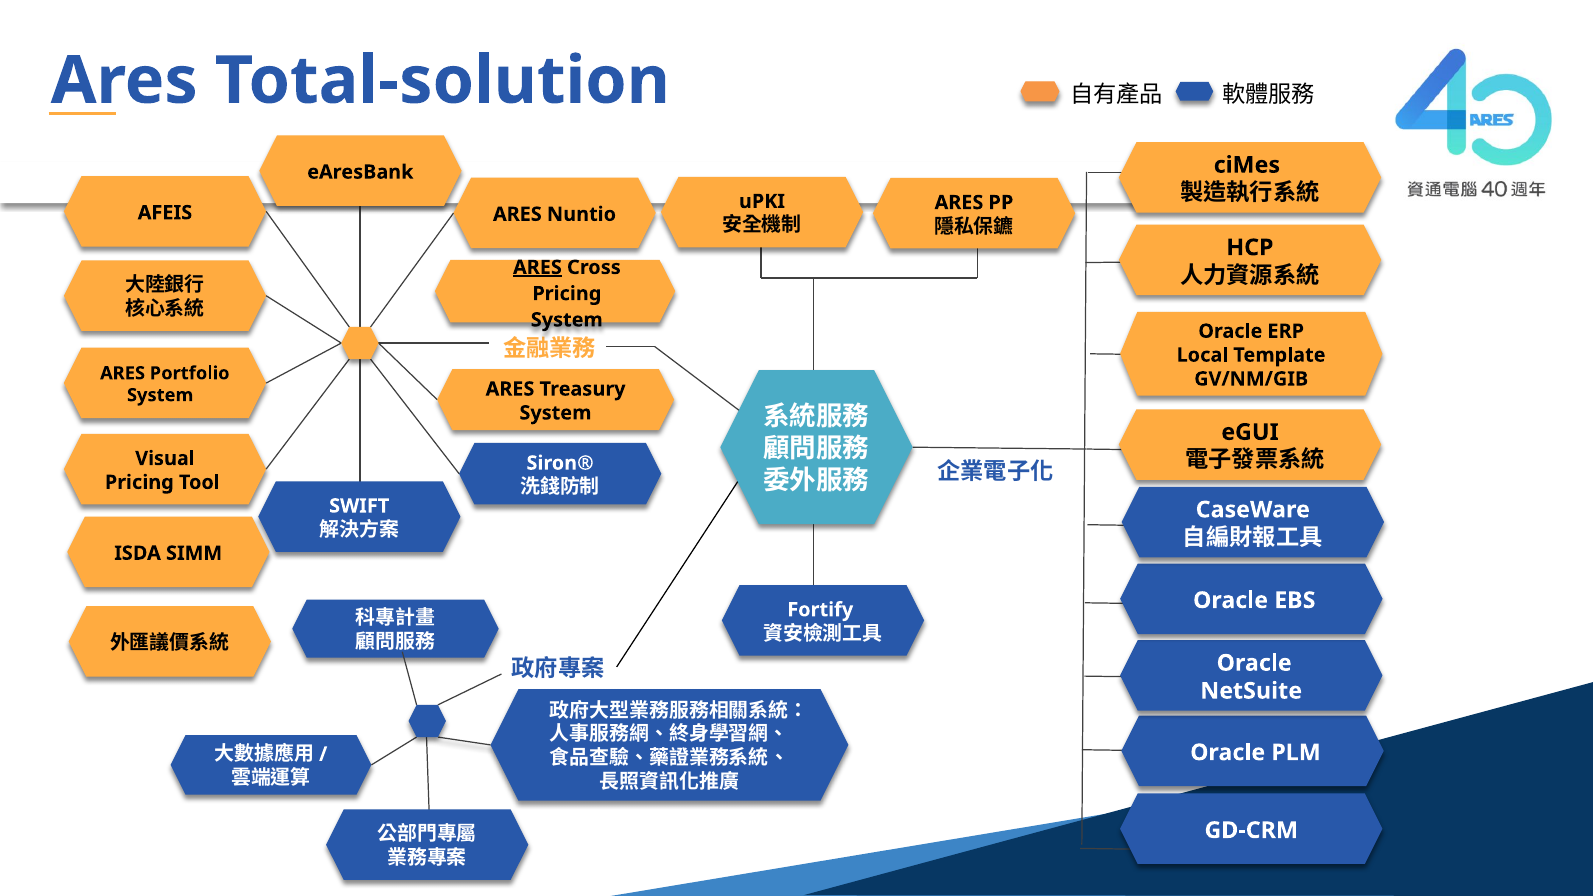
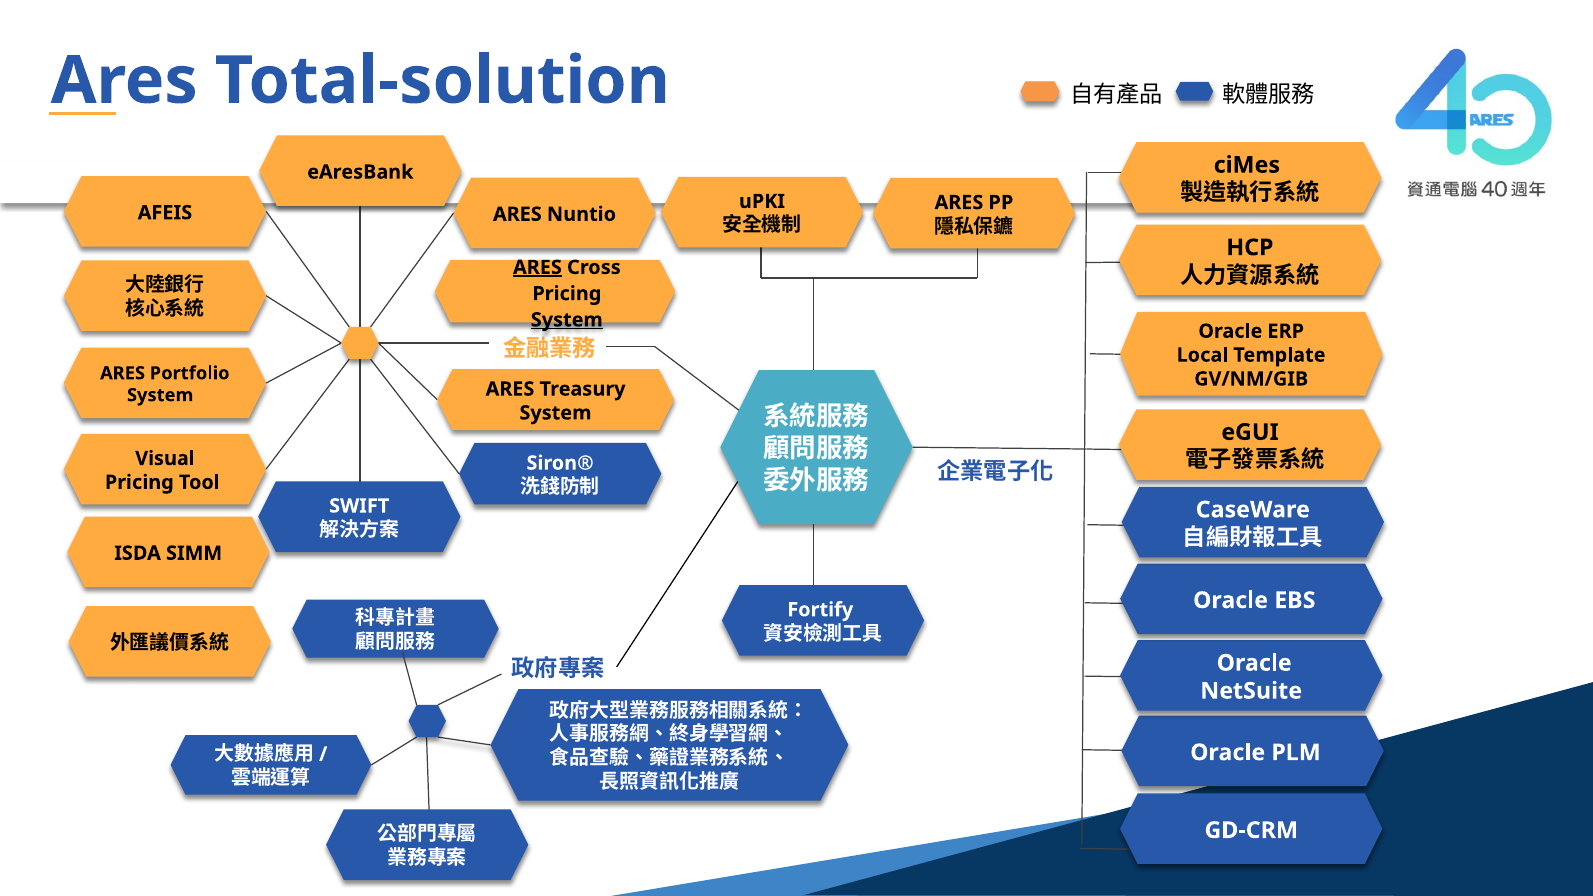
System at (567, 320) underline: none -> present
